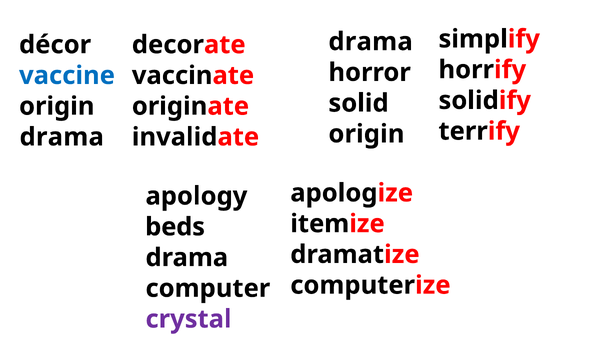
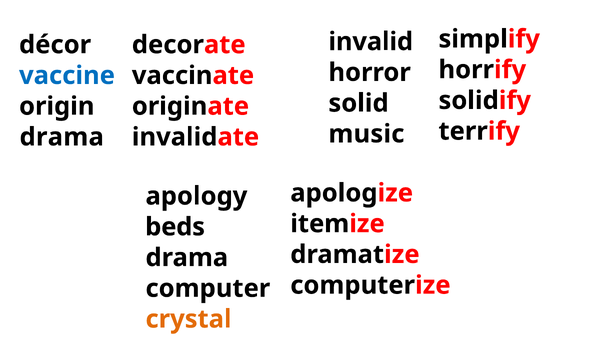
drama at (371, 42): drama -> invalid
origin at (366, 134): origin -> music
crystal colour: purple -> orange
